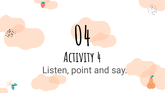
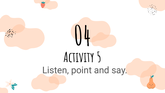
4: 4 -> 5
